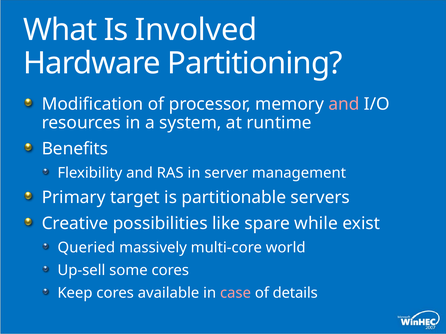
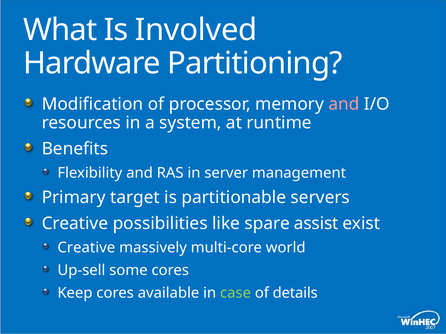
while: while -> assist
Queried at (86, 248): Queried -> Creative
case colour: pink -> light green
